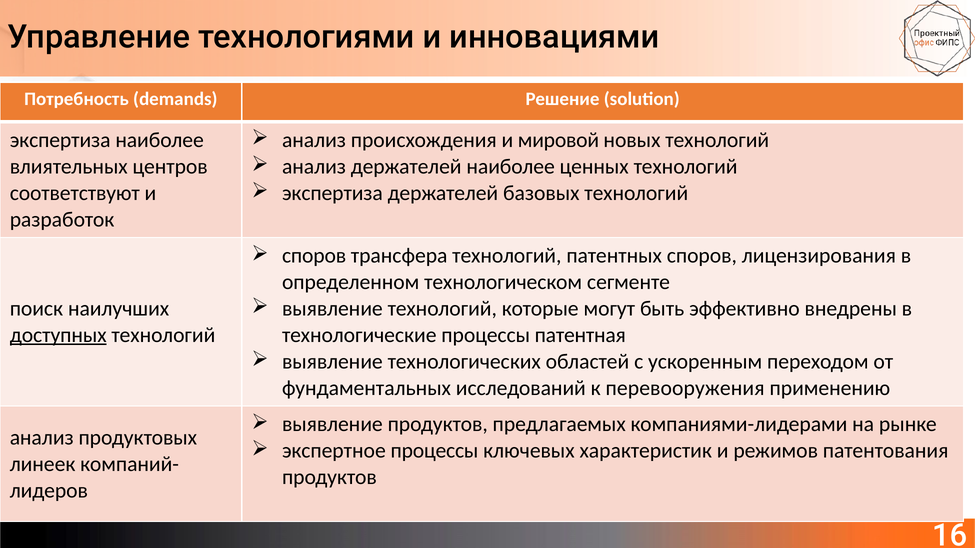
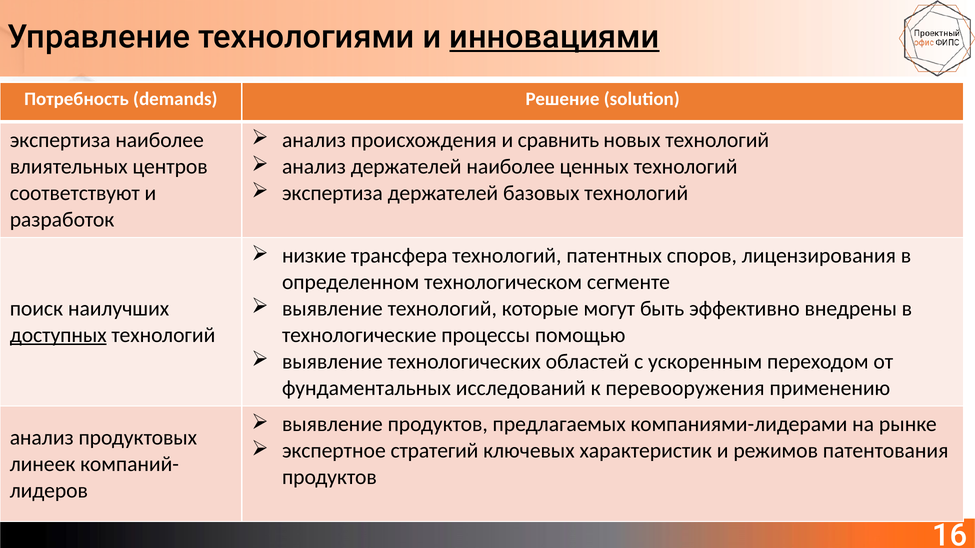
инновациями underline: none -> present
мировой: мировой -> сравнить
споров at (314, 256): споров -> низкие
патентная: патентная -> помощью
экспертное процессы: процессы -> стратегий
